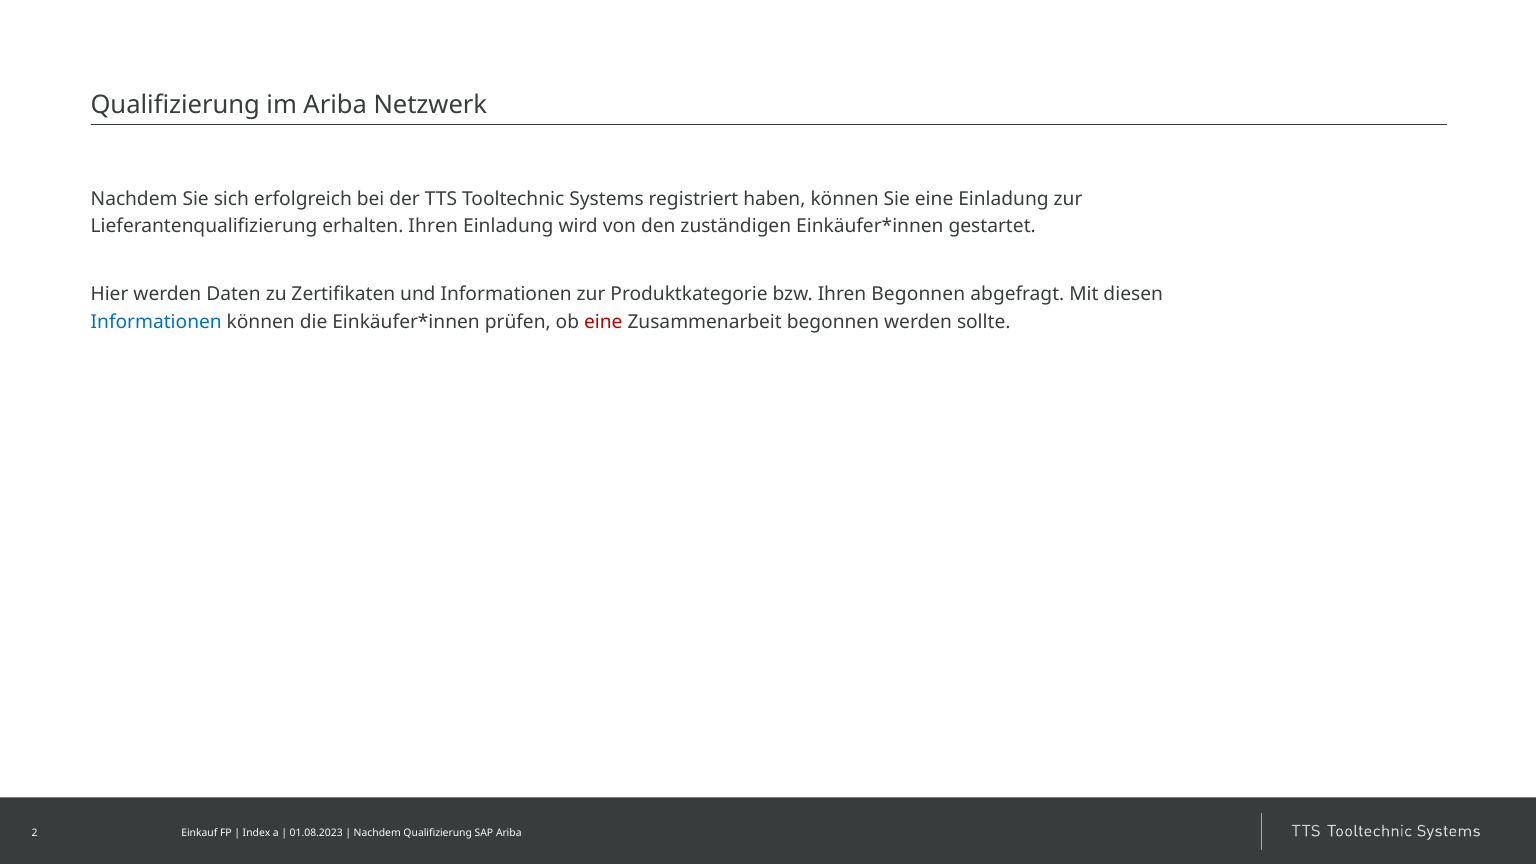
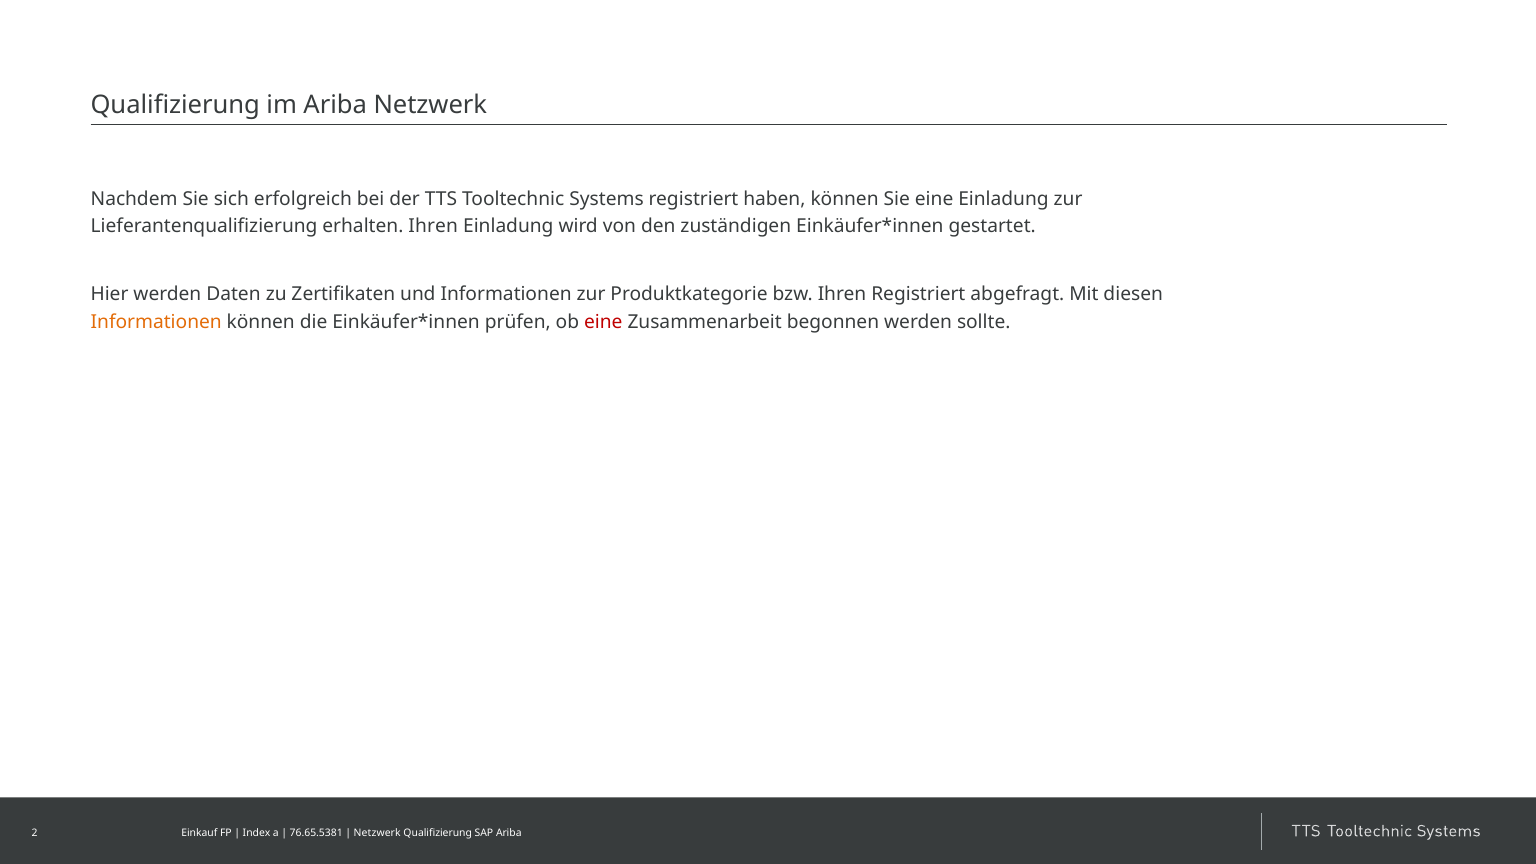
Ihren Begonnen: Begonnen -> Registriert
Informationen at (156, 322) colour: blue -> orange
01.08.2023: 01.08.2023 -> 76.65.5381
Nachdem at (377, 833): Nachdem -> Netzwerk
